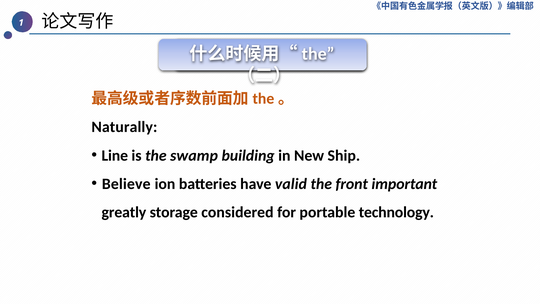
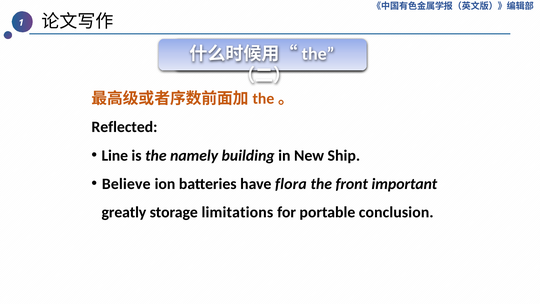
Naturally: Naturally -> Reflected
swamp: swamp -> namely
valid: valid -> flora
considered: considered -> limitations
technology: technology -> conclusion
